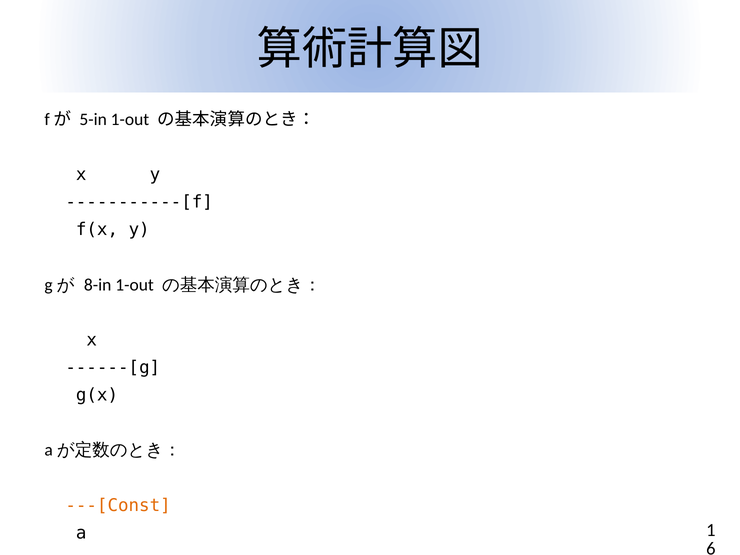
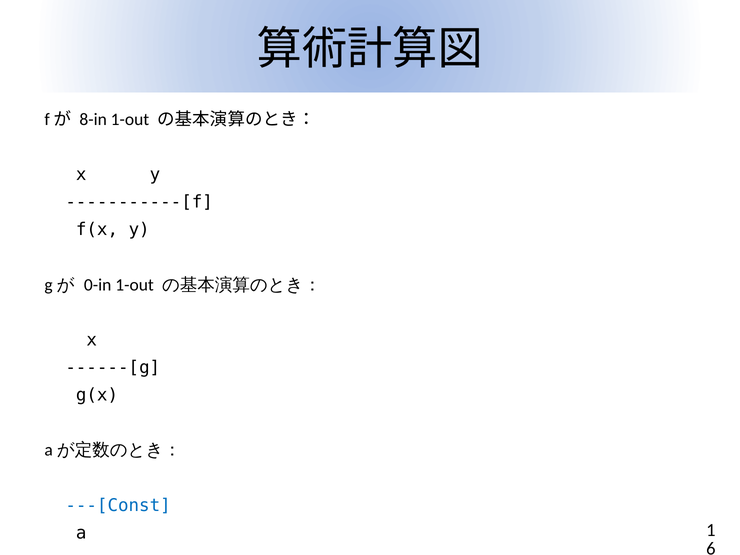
5-in: 5-in -> 8-in
8-in: 8-in -> 0-in
---[Const colour: orange -> blue
